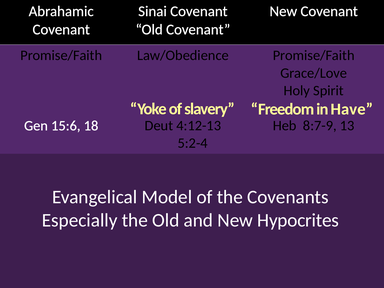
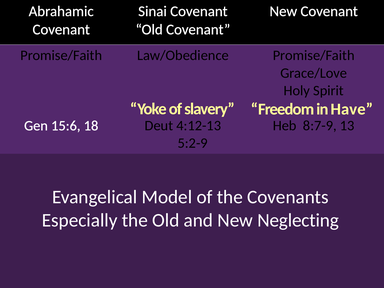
5:2-4: 5:2-4 -> 5:2-9
Hypocrites: Hypocrites -> Neglecting
